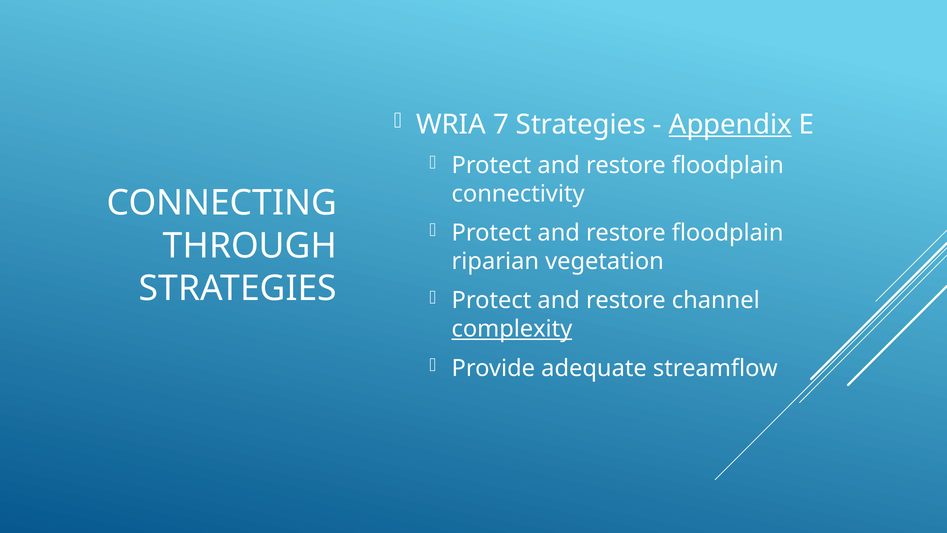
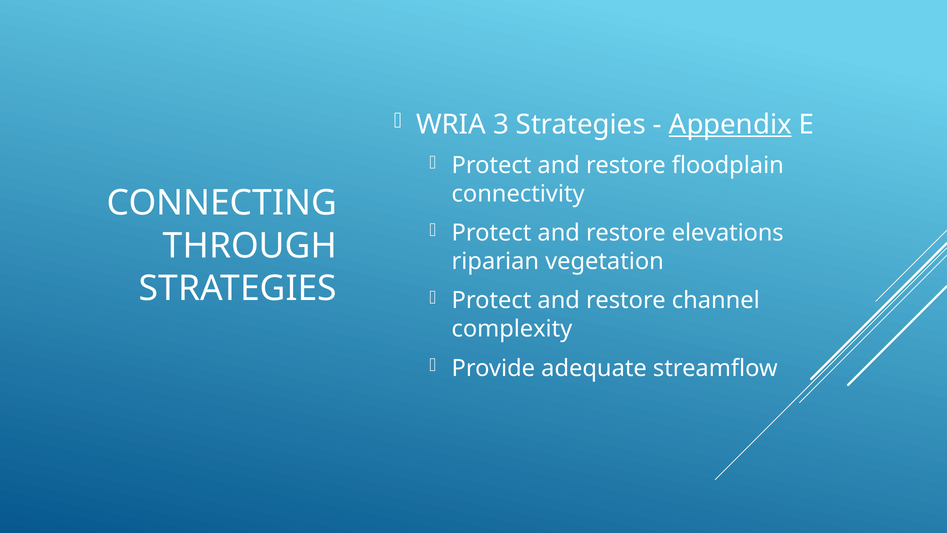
7: 7 -> 3
floodplain at (728, 233): floodplain -> elevations
complexity underline: present -> none
